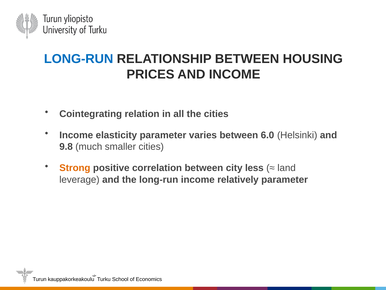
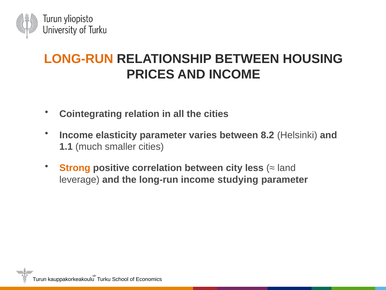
LONG-RUN at (79, 59) colour: blue -> orange
6.0: 6.0 -> 8.2
9.8: 9.8 -> 1.1
relatively: relatively -> studying
